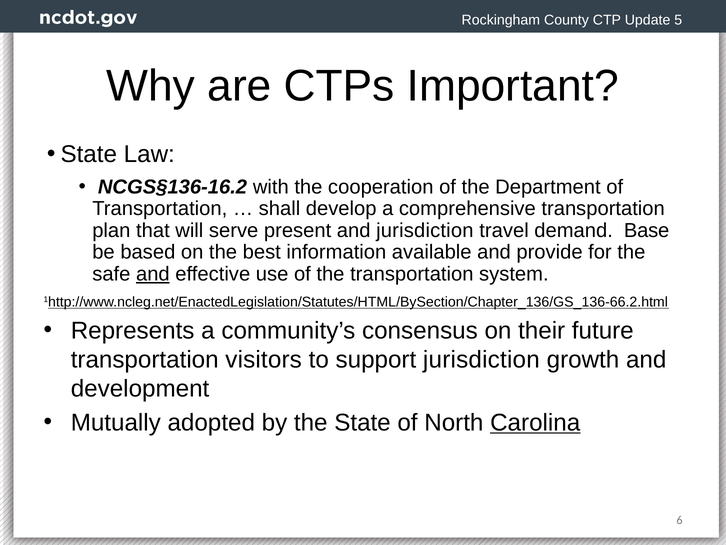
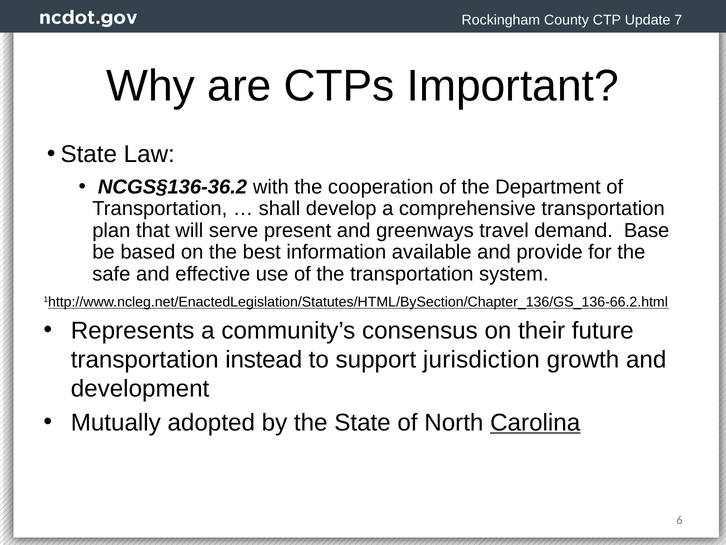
5: 5 -> 7
NCGS§136-16.2: NCGS§136-16.2 -> NCGS§136-36.2
and jurisdiction: jurisdiction -> greenways
and at (153, 274) underline: present -> none
visitors: visitors -> instead
